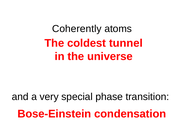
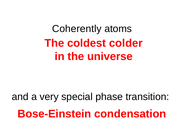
tunnel: tunnel -> colder
